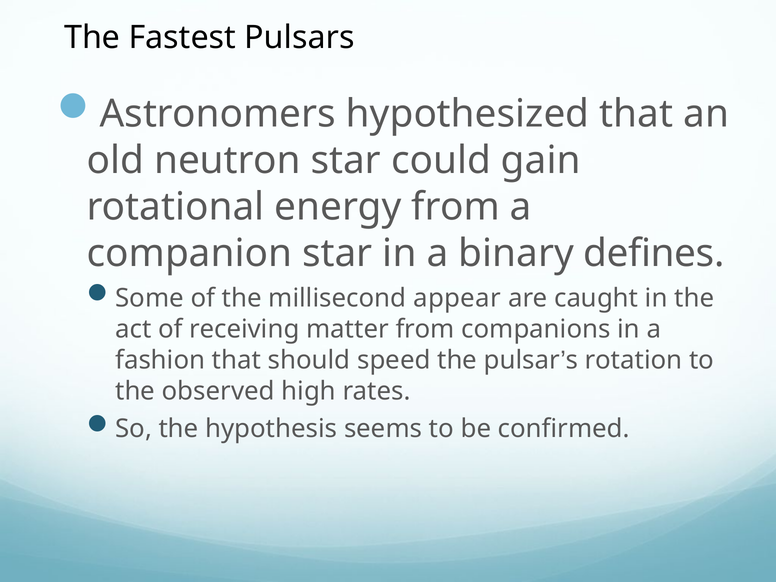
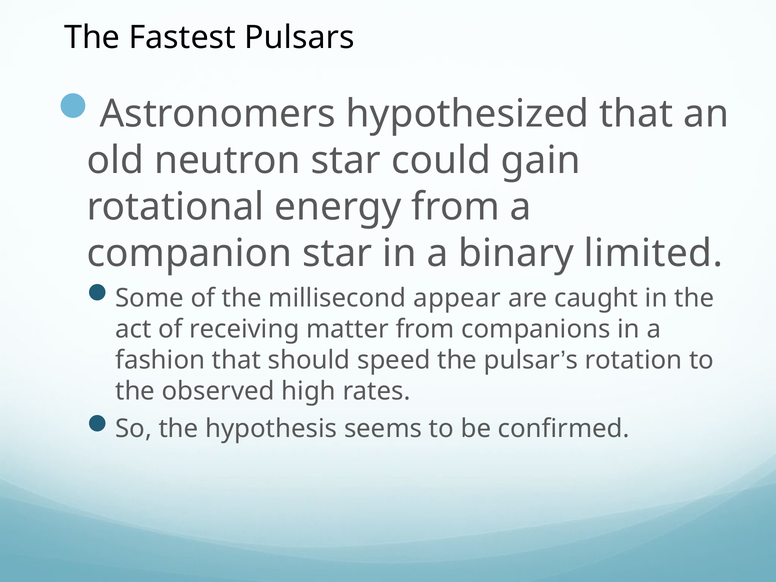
defines: defines -> limited
